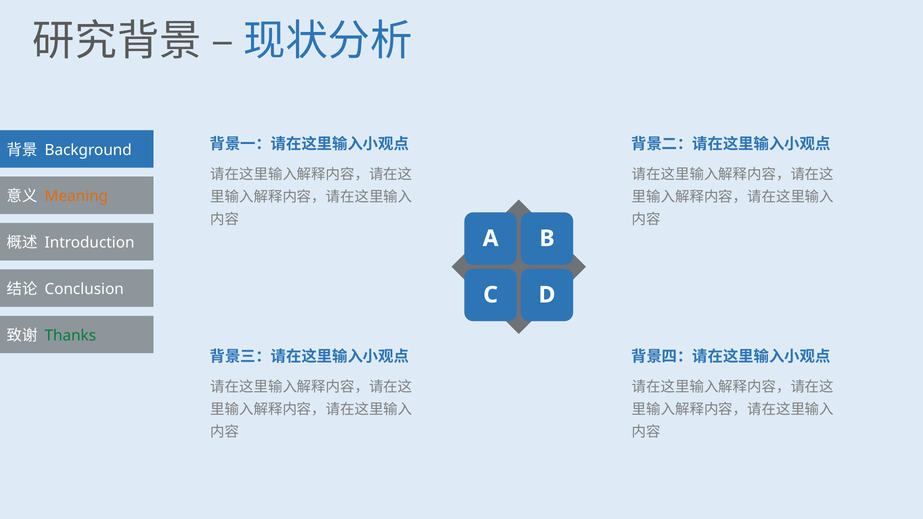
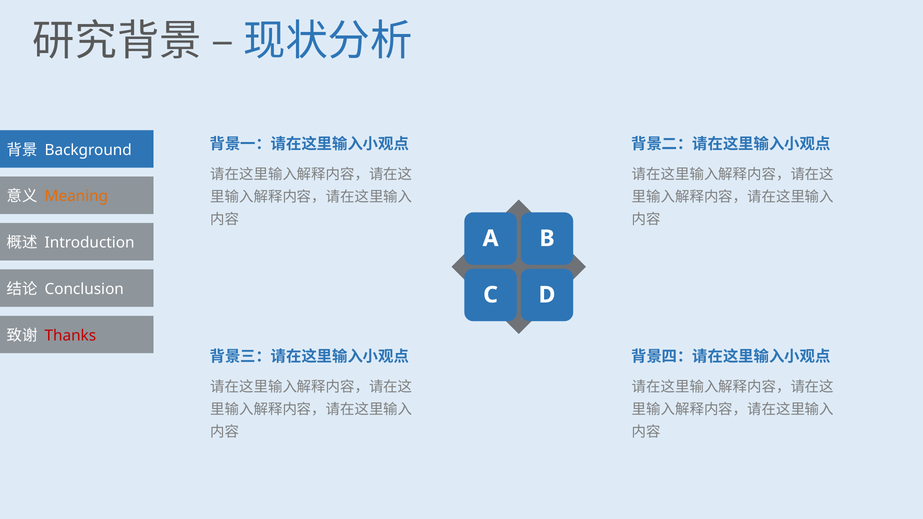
Thanks colour: green -> red
